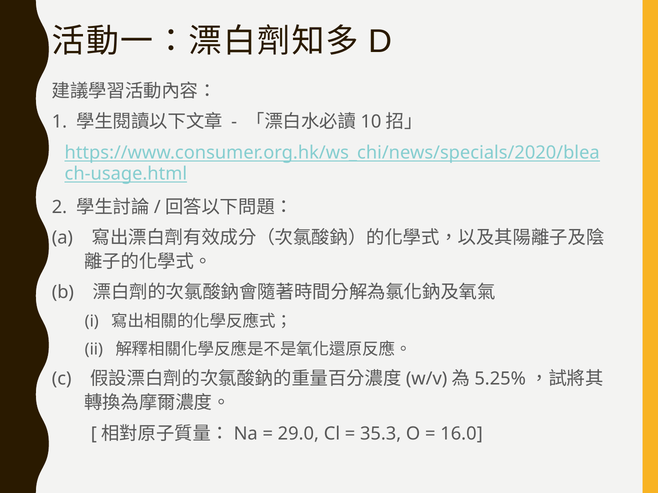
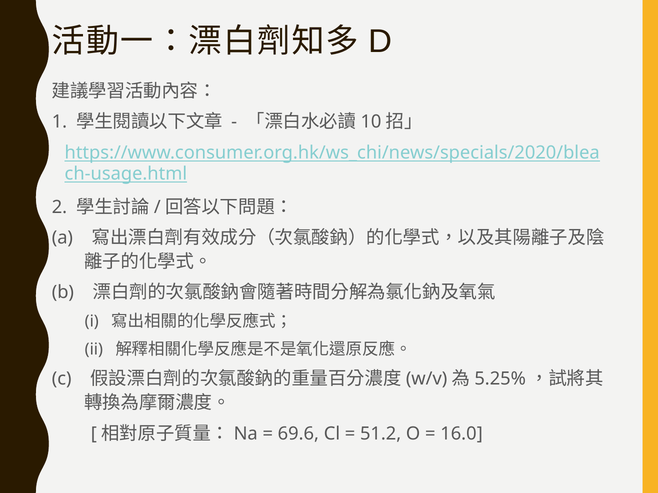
29.0: 29.0 -> 69.6
35.3: 35.3 -> 51.2
